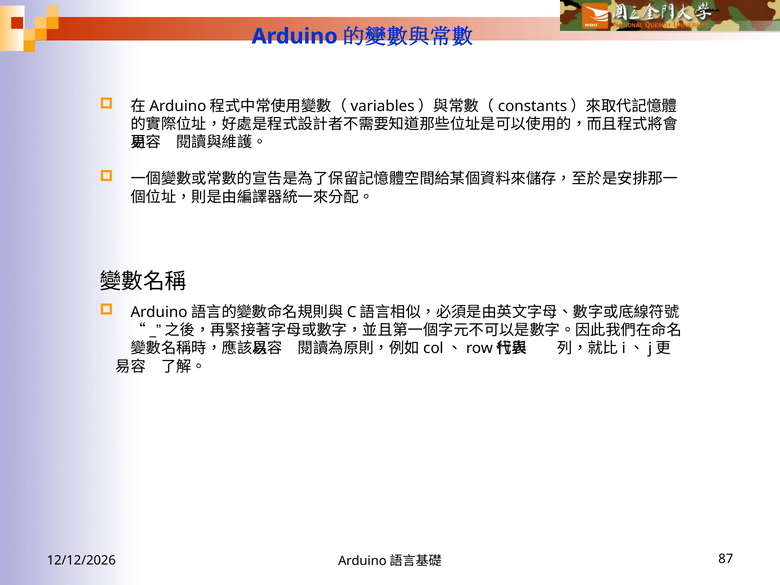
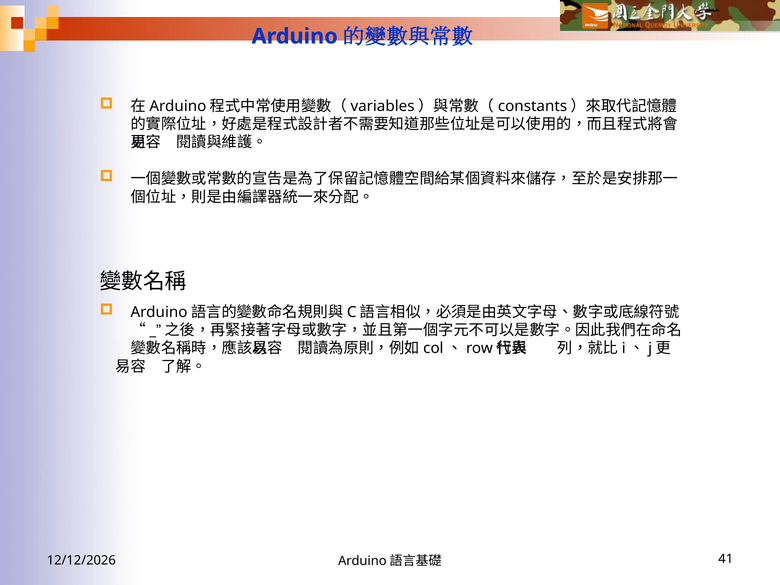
87: 87 -> 41
